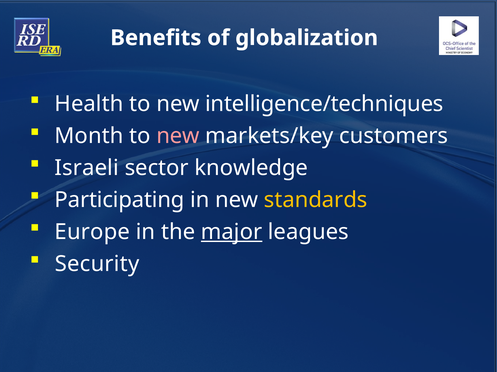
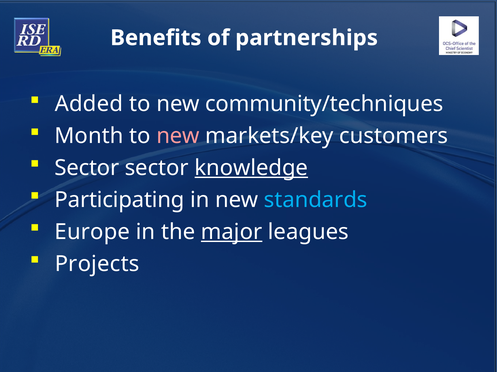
globalization: globalization -> partnerships
Health: Health -> Added
intelligence/techniques: intelligence/techniques -> community/techniques
Israeli at (87, 168): Israeli -> Sector
knowledge underline: none -> present
standards colour: yellow -> light blue
Security: Security -> Projects
